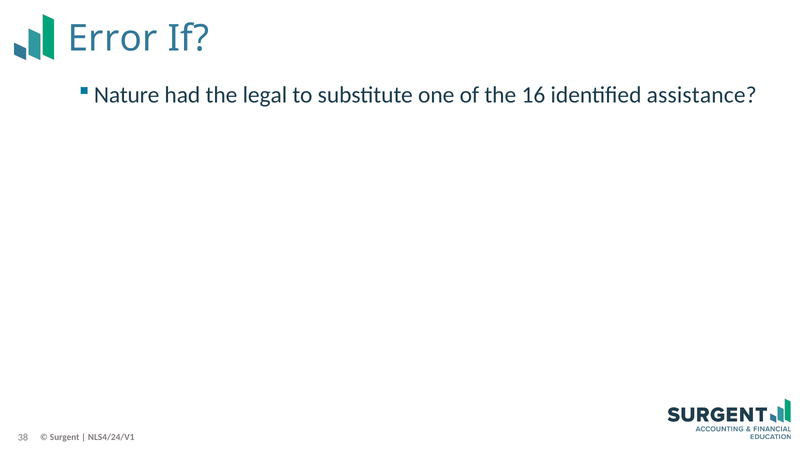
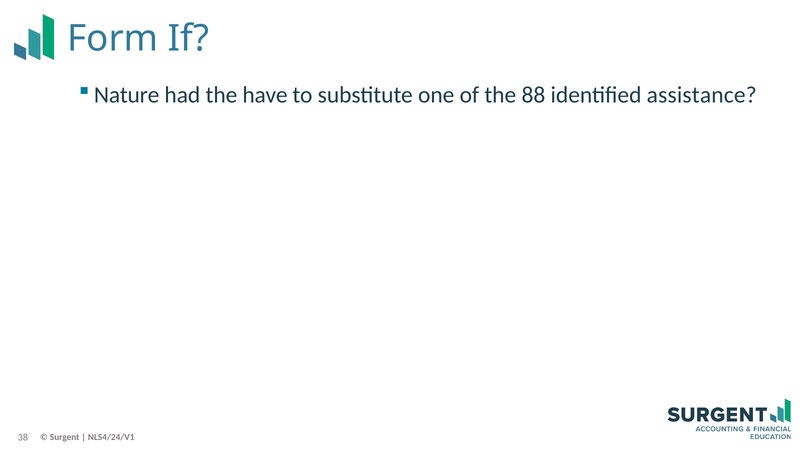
Error: Error -> Form
legal: legal -> have
16: 16 -> 88
